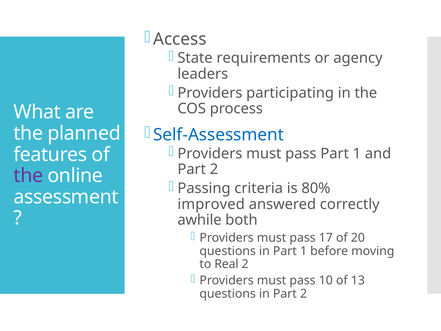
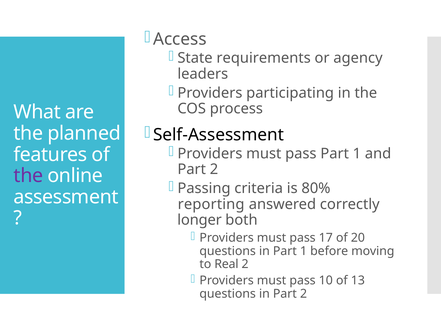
Self-Assessment colour: blue -> black
improved: improved -> reporting
awhile: awhile -> longer
